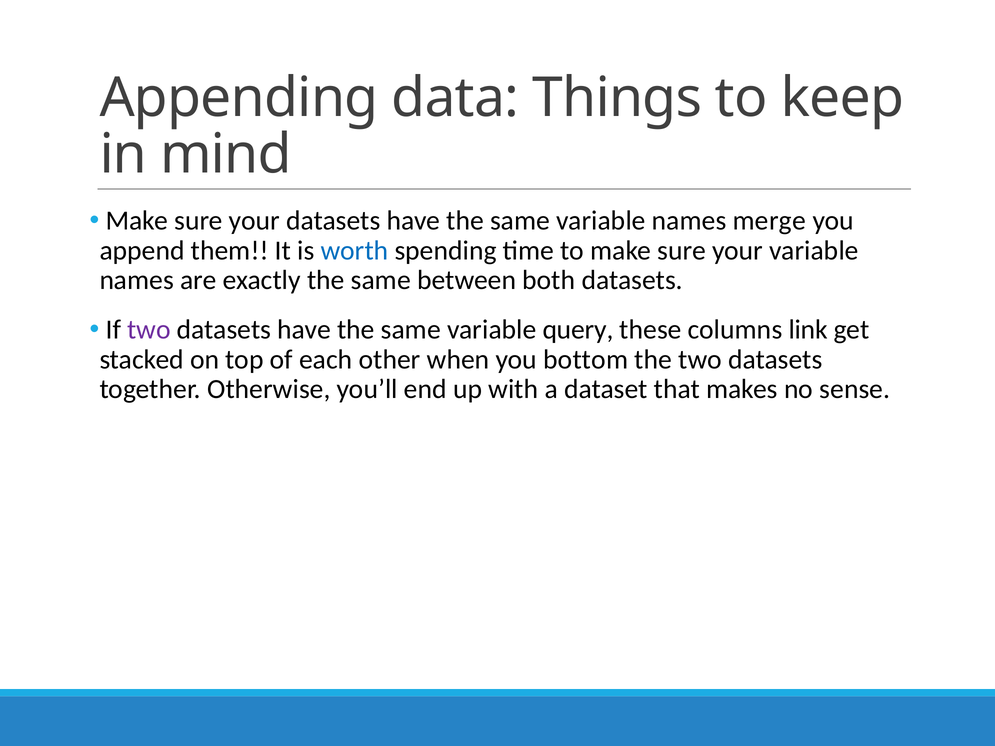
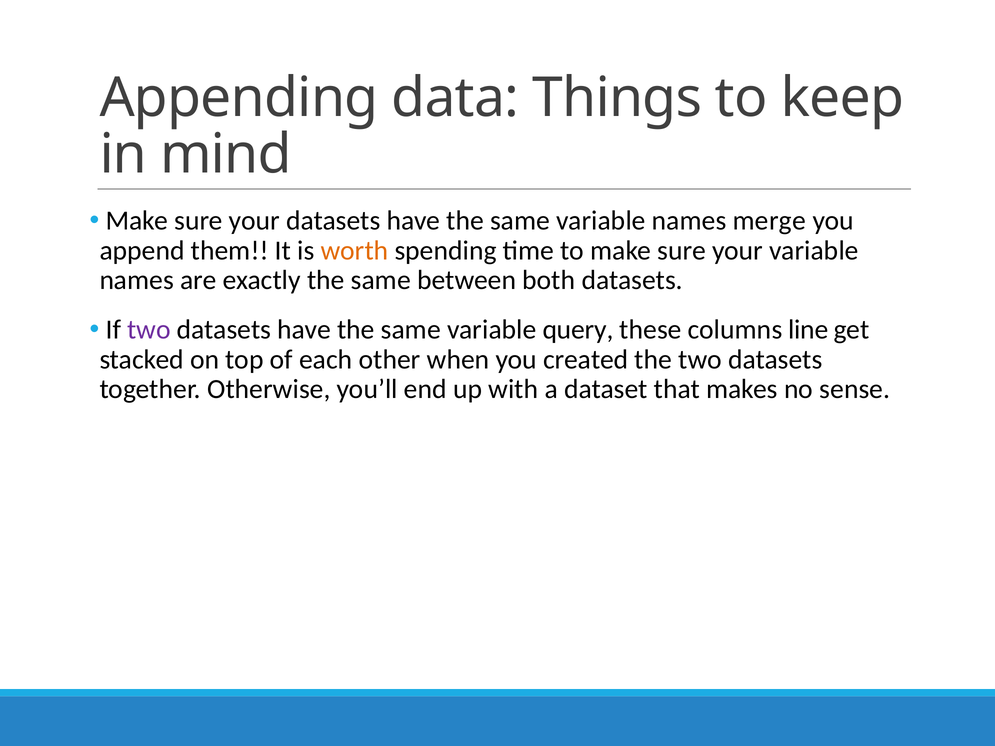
worth colour: blue -> orange
link: link -> line
bottom: bottom -> created
